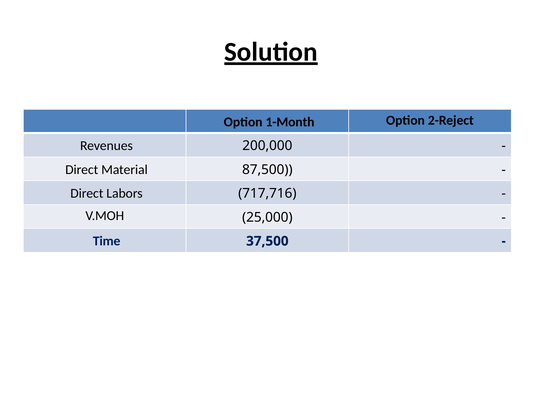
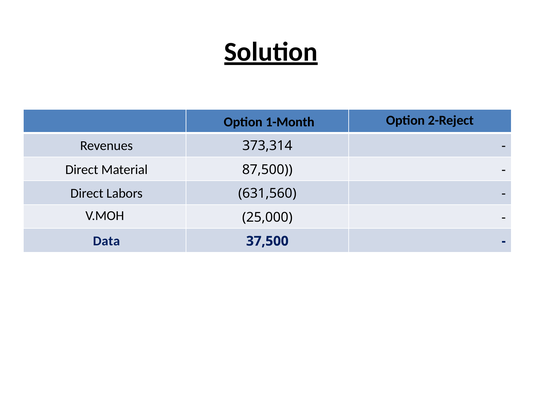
200,000: 200,000 -> 373,314
717,716: 717,716 -> 631,560
Time: Time -> Data
